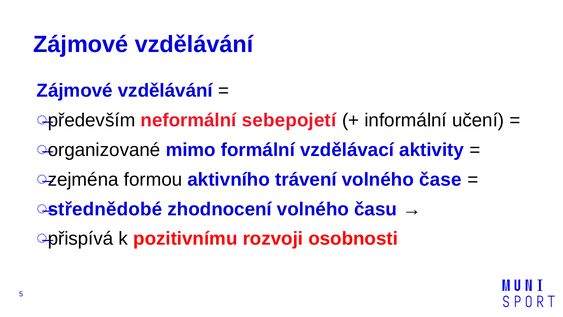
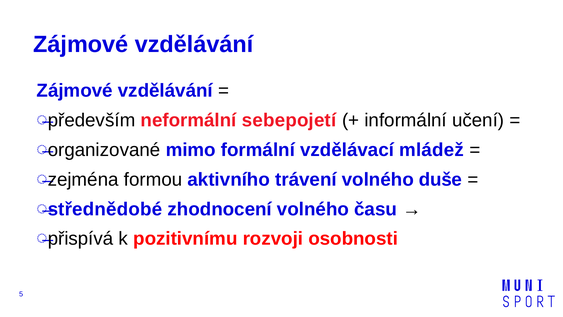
aktivity: aktivity -> mládež
čase: čase -> duše
